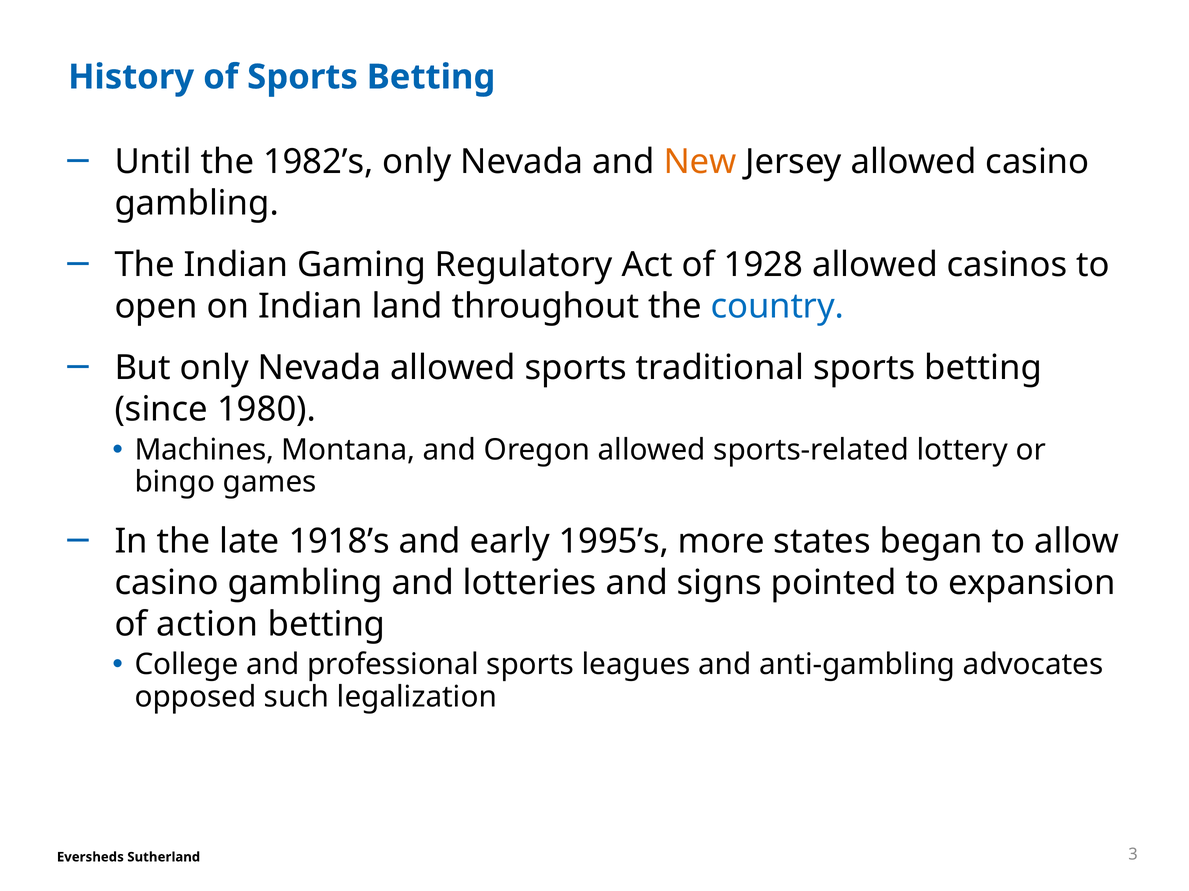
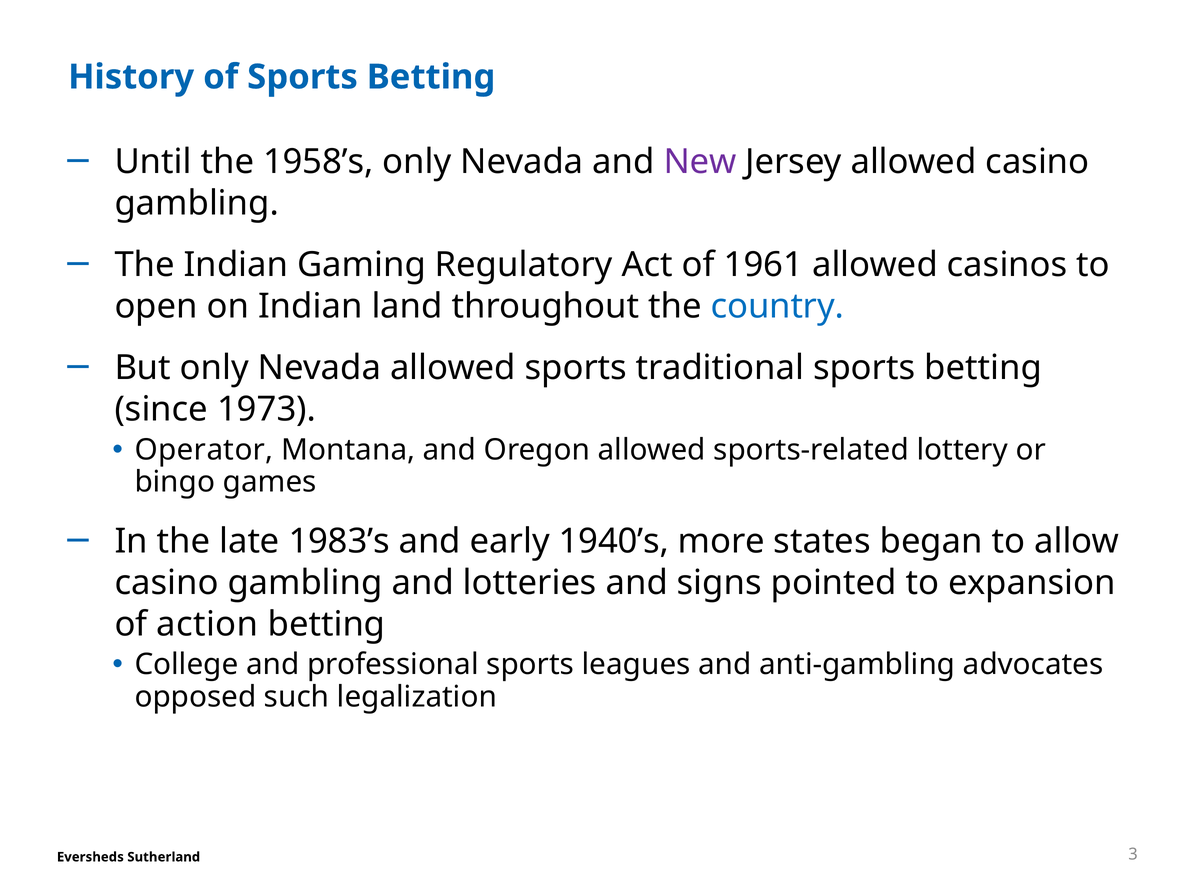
1982’s: 1982’s -> 1958’s
New colour: orange -> purple
1928: 1928 -> 1961
1980: 1980 -> 1973
Machines: Machines -> Operator
1918’s: 1918’s -> 1983’s
1995’s: 1995’s -> 1940’s
